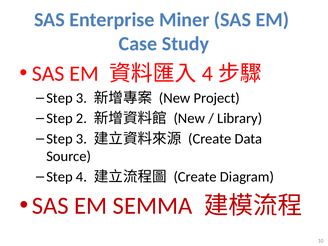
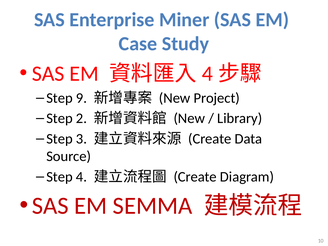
3 at (81, 98): 3 -> 9
